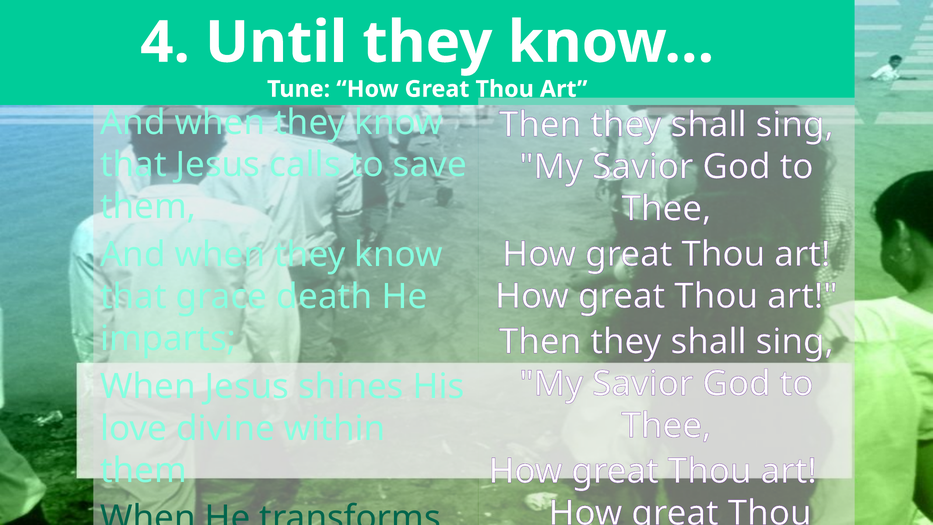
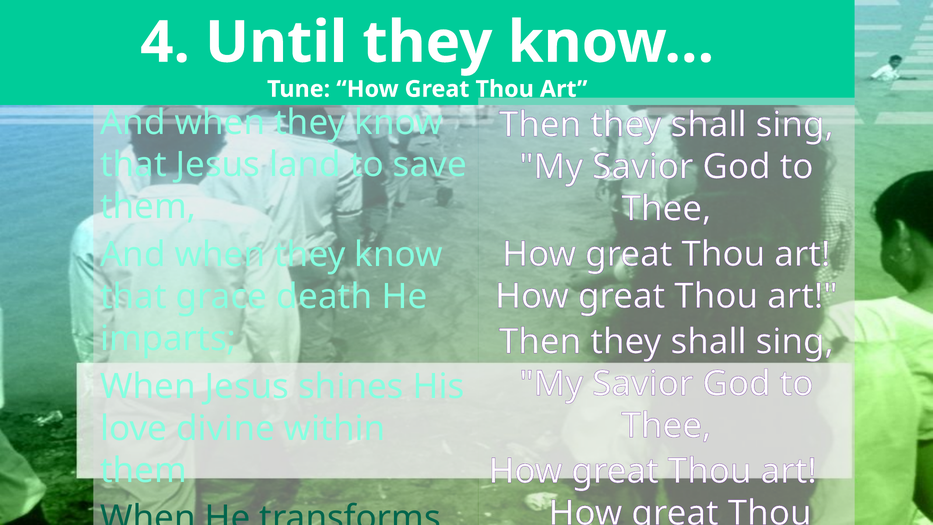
calls: calls -> land
